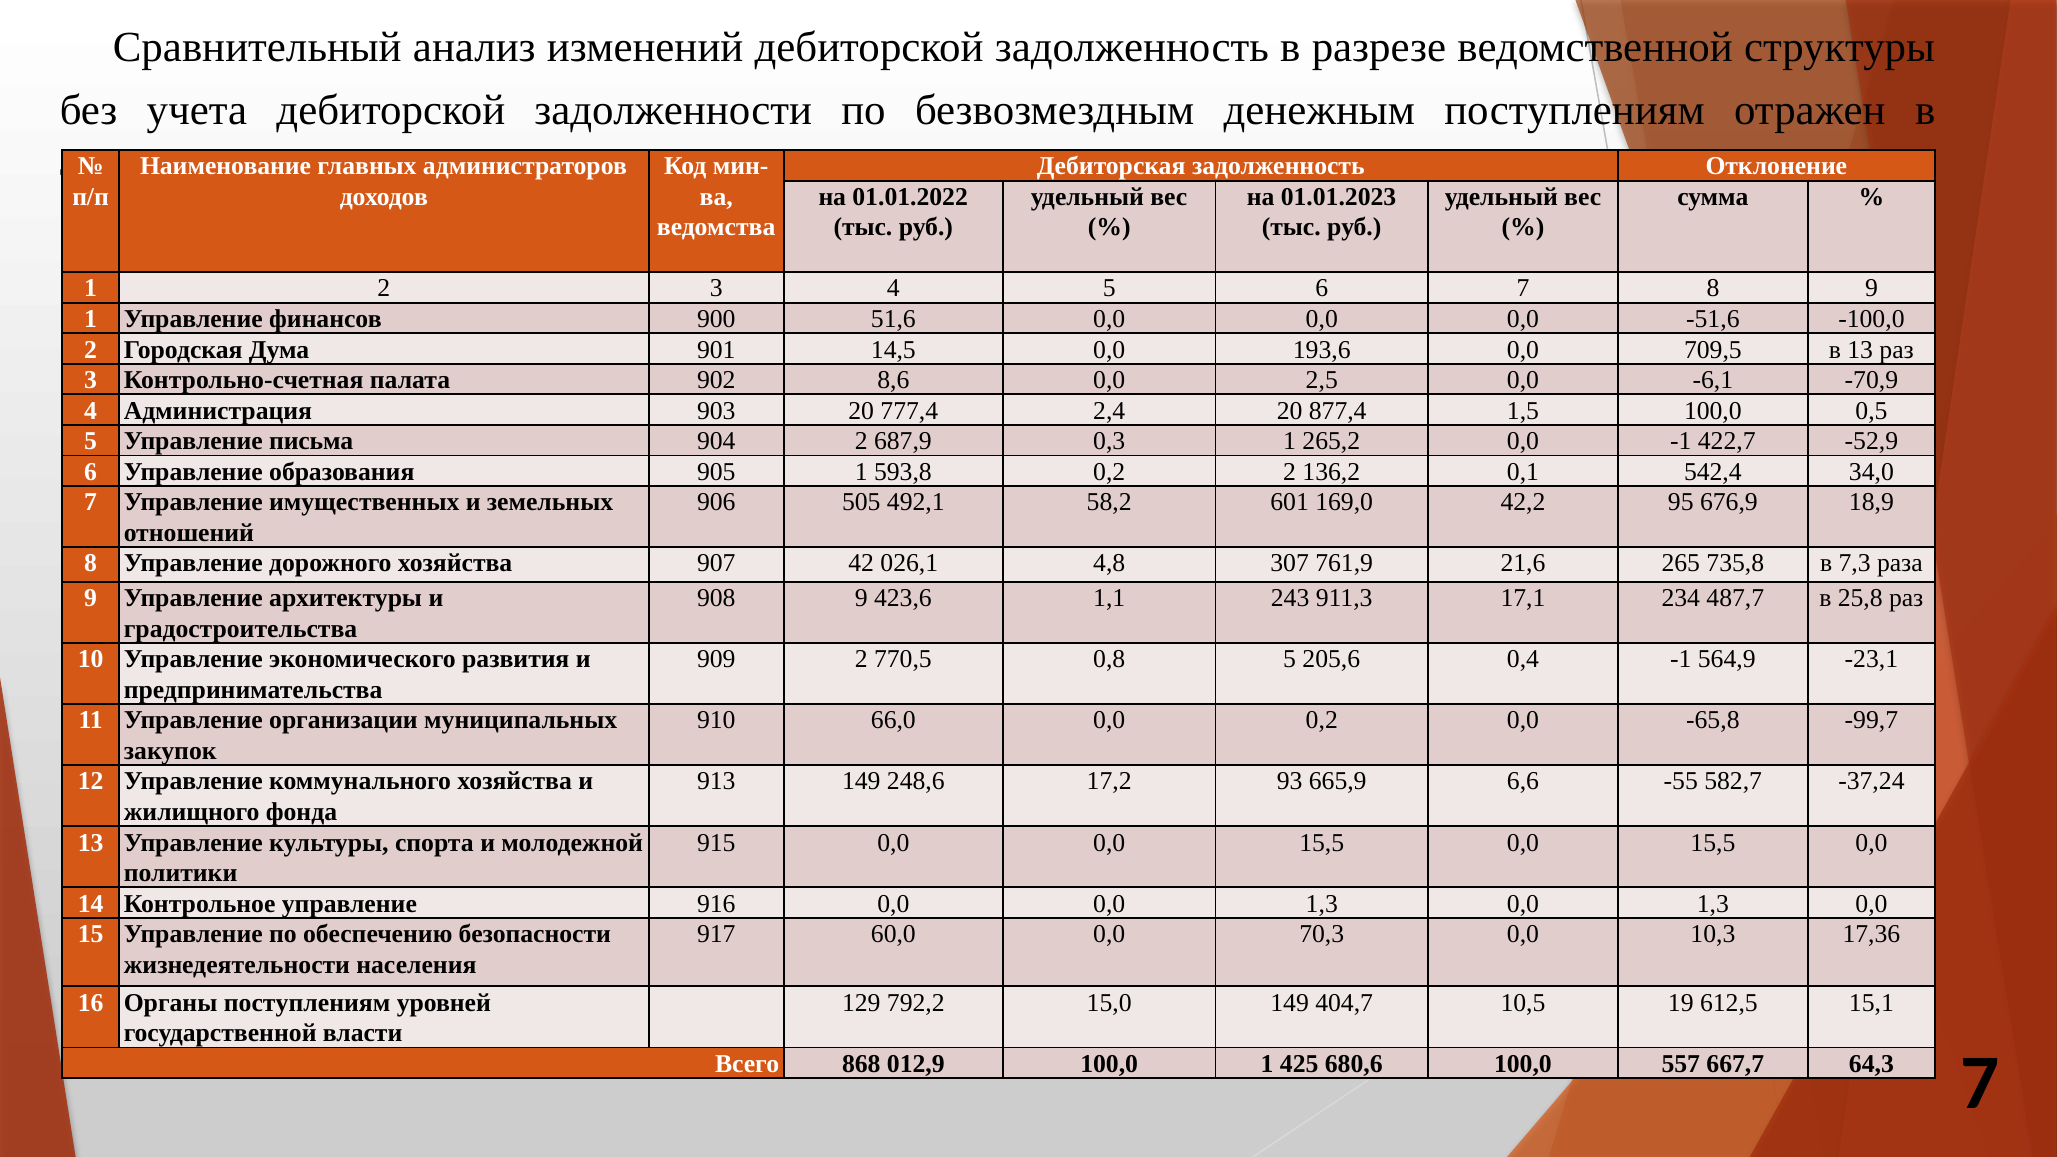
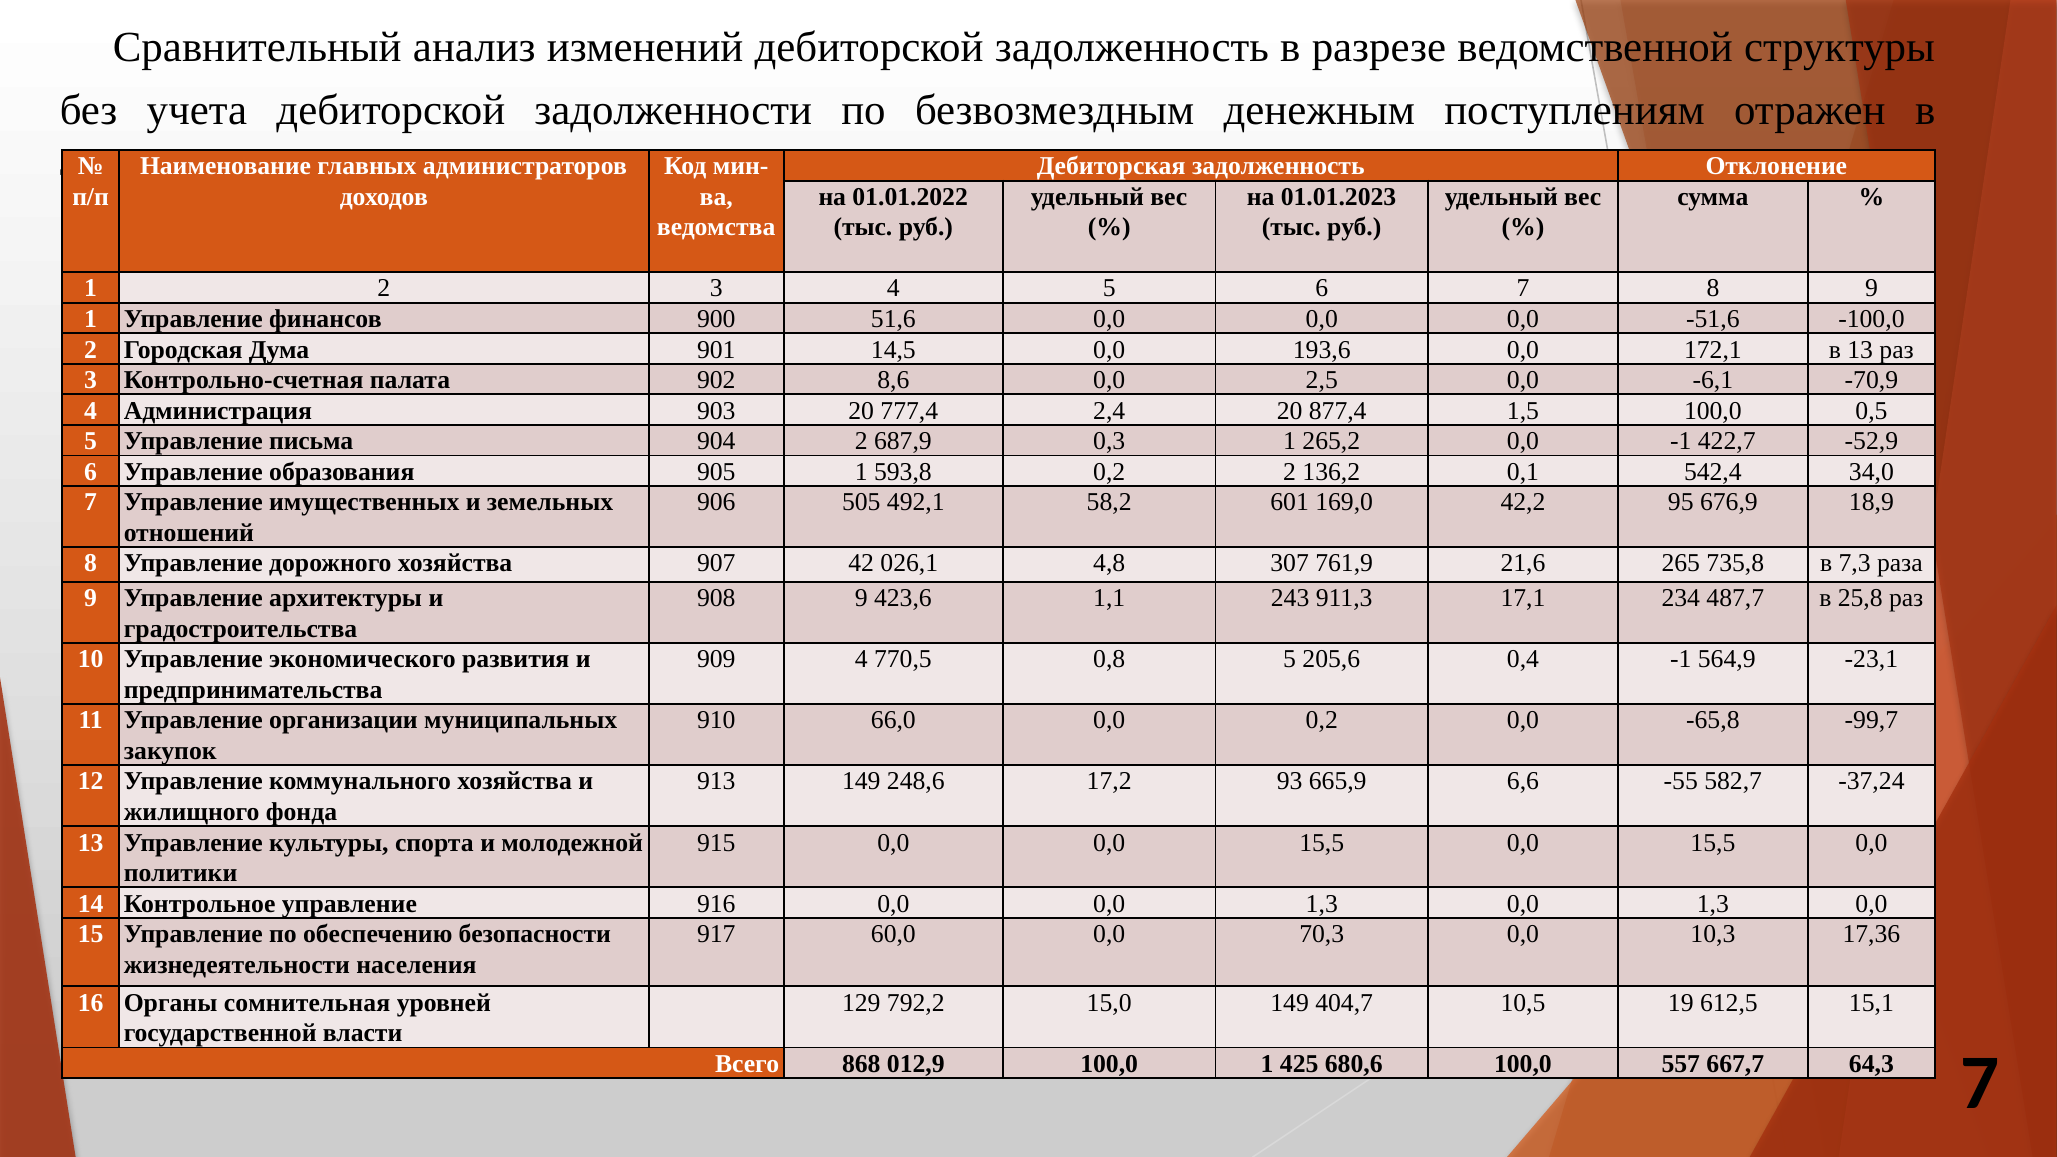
709,5: 709,5 -> 172,1
909 2: 2 -> 4
Органы поступлениям: поступлениям -> сомнительная
